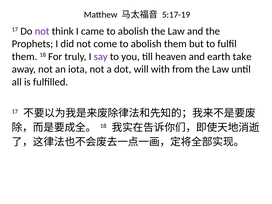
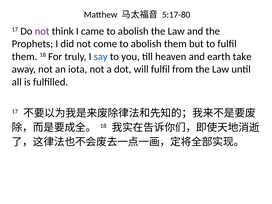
5:17-19: 5:17-19 -> 5:17-80
say colour: purple -> blue
will with: with -> fulfil
